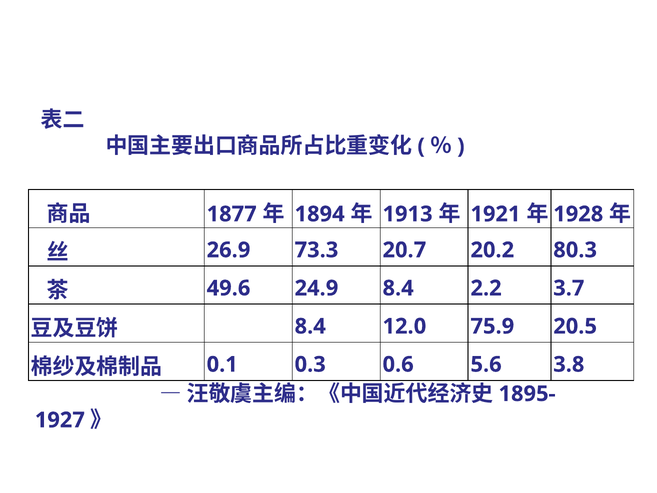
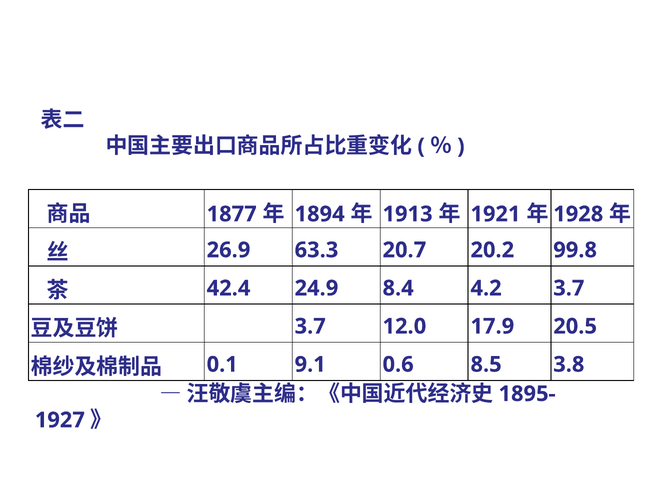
73.3: 73.3 -> 63.3
80.3: 80.3 -> 99.8
49.6: 49.6 -> 42.4
2.2: 2.2 -> 4.2
8.4 at (310, 326): 8.4 -> 3.7
75.9: 75.9 -> 17.9
0.3: 0.3 -> 9.1
5.6: 5.6 -> 8.5
